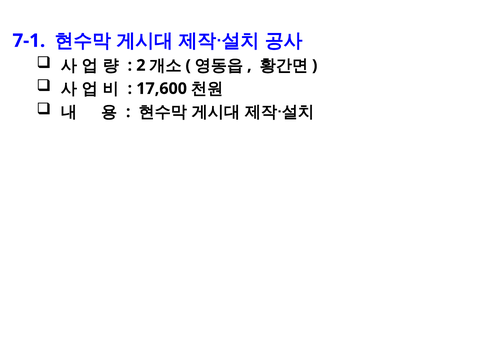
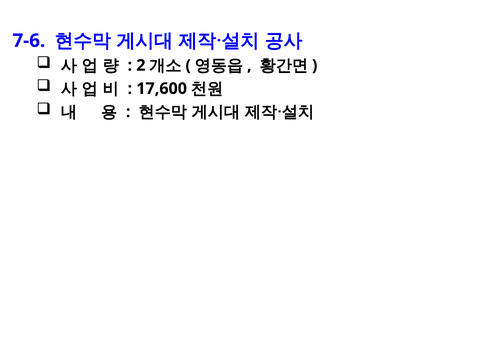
7-1: 7-1 -> 7-6
